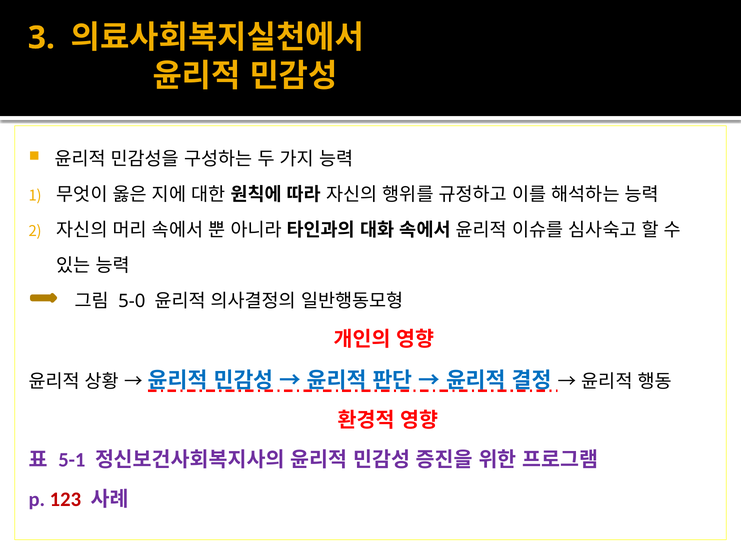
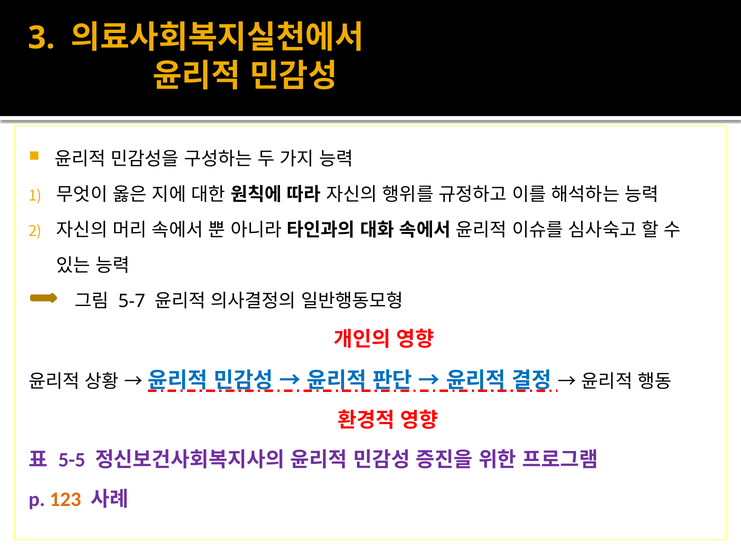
5-0: 5-0 -> 5-7
5-1: 5-1 -> 5-5
123 colour: red -> orange
